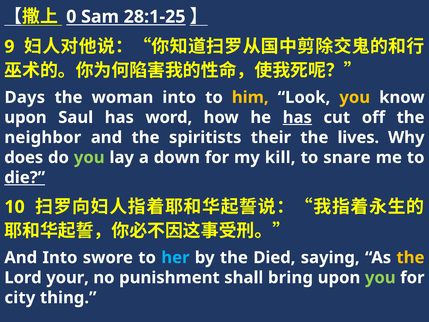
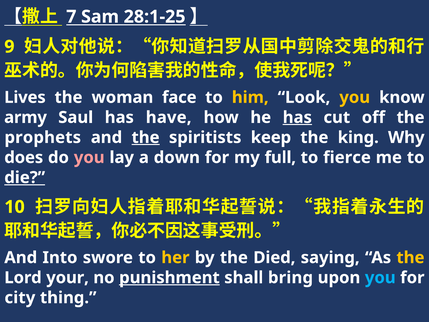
0: 0 -> 7
Days: Days -> Lives
woman into: into -> face
upon at (25, 117): upon -> army
word: word -> have
neighbor: neighbor -> prophets
the at (146, 137) underline: none -> present
their: their -> keep
lives: lives -> king
you at (89, 157) colour: light green -> pink
kill: kill -> full
snare: snare -> fierce
her colour: light blue -> yellow
punishment underline: none -> present
you at (380, 277) colour: light green -> light blue
